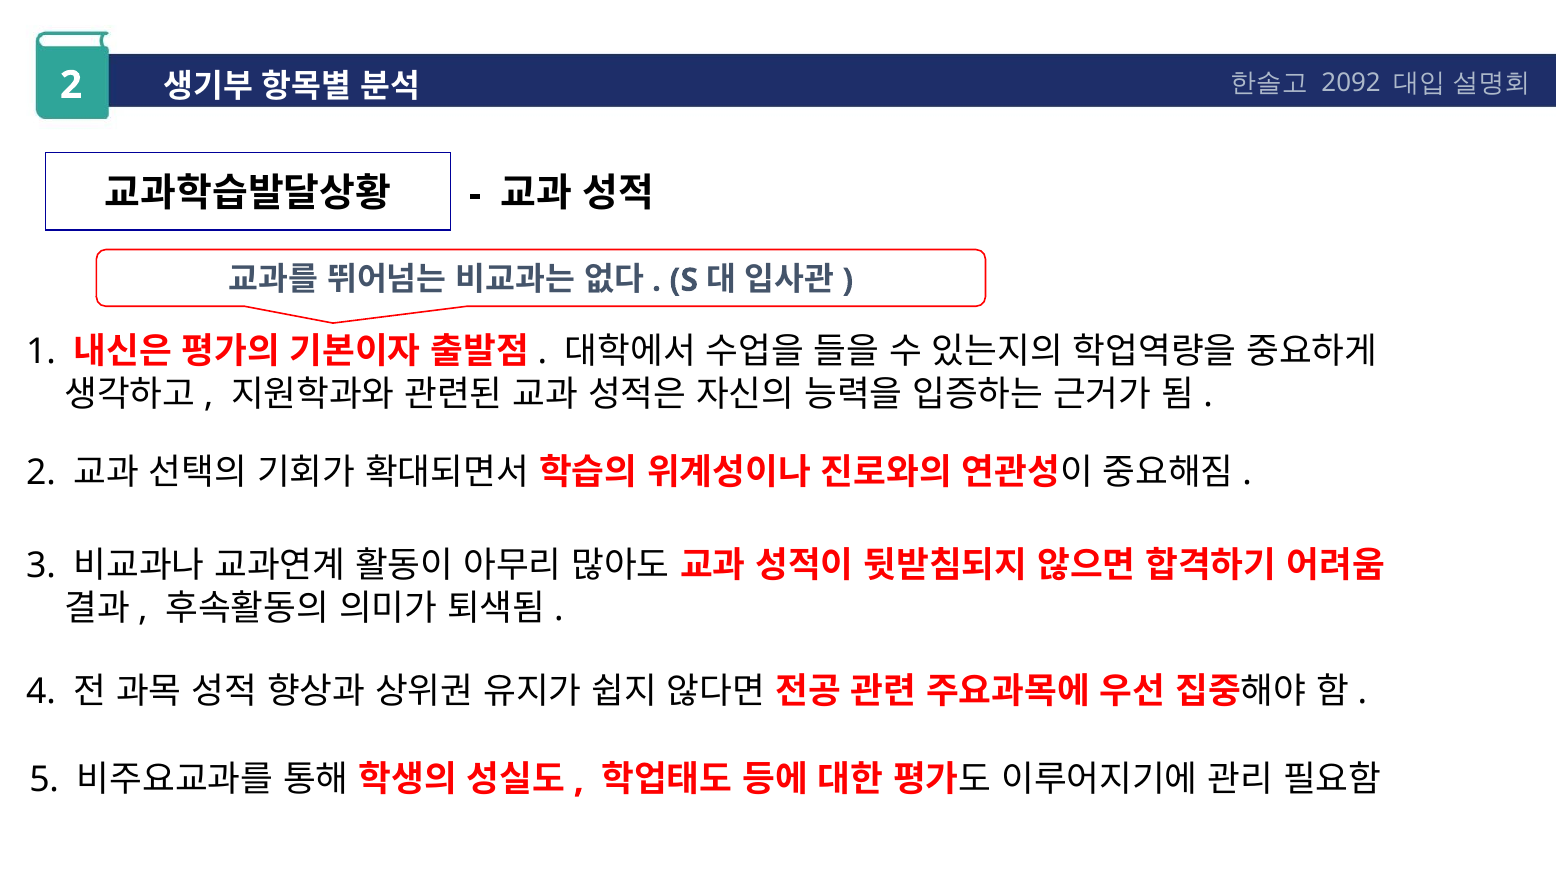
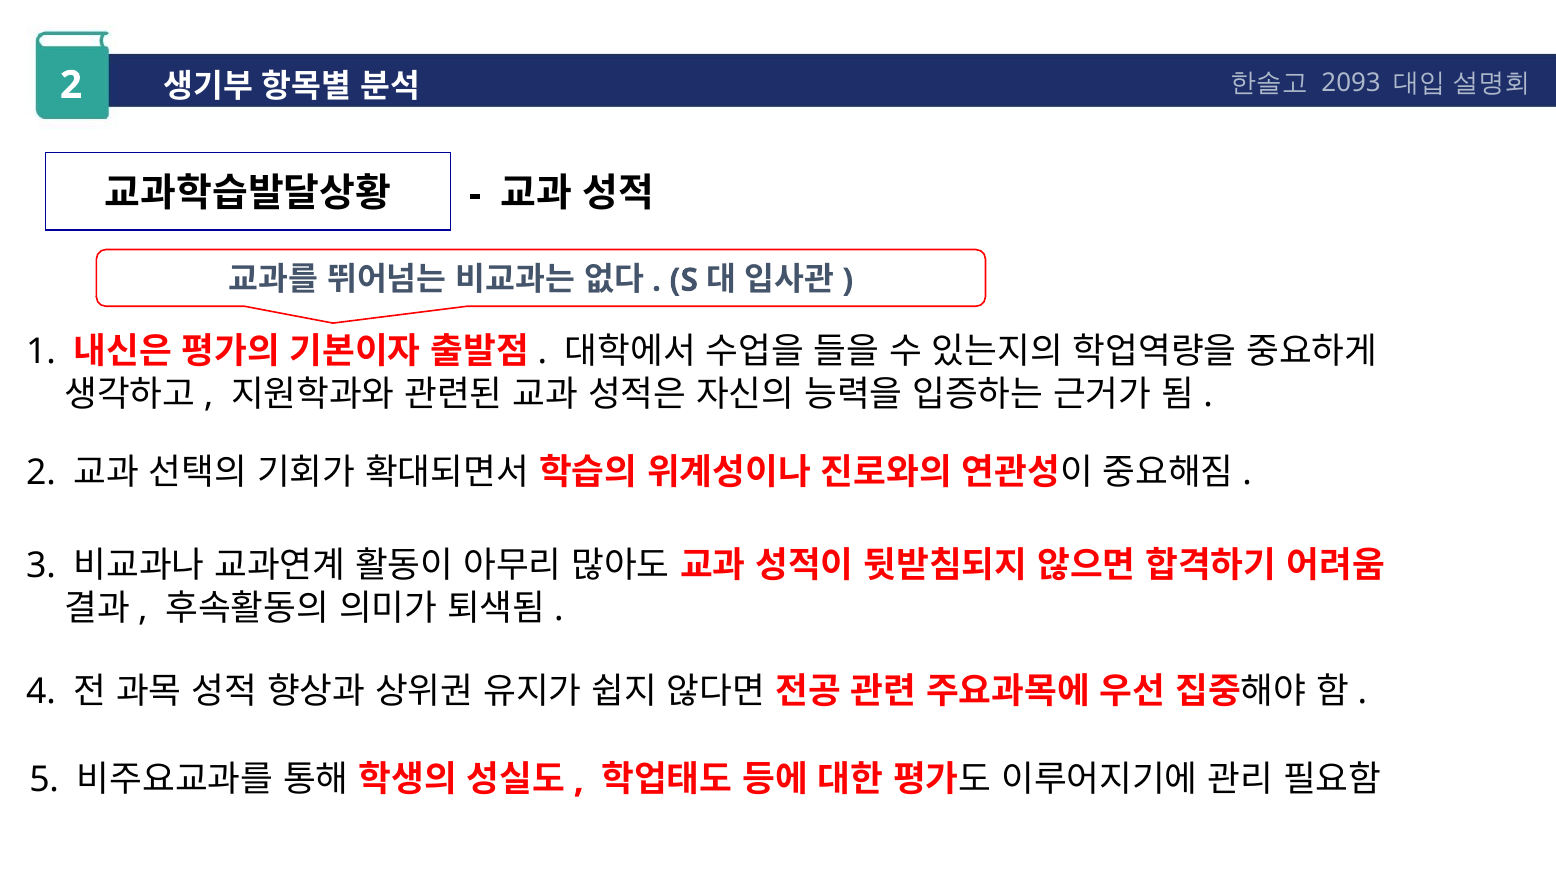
2092: 2092 -> 2093
